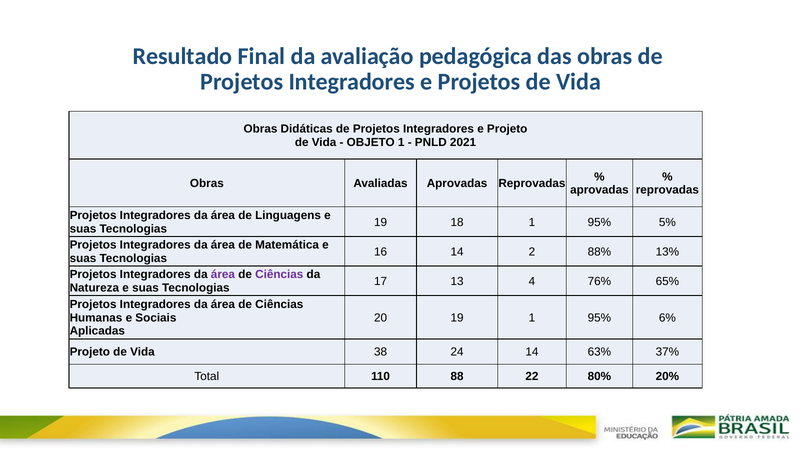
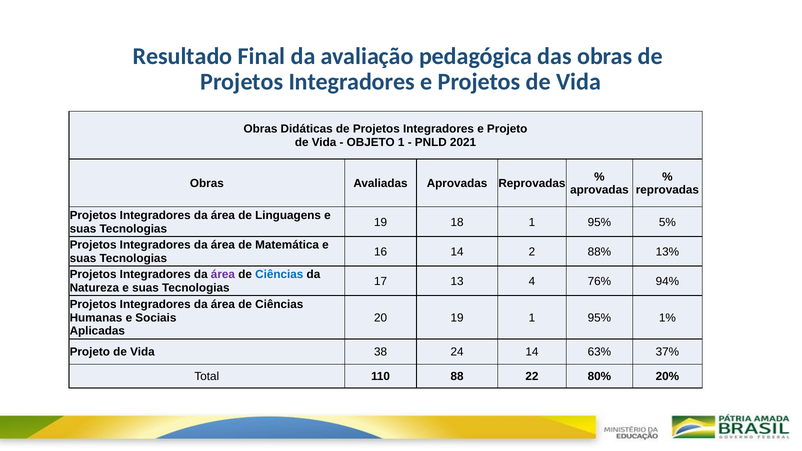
Ciências at (279, 275) colour: purple -> blue
65%: 65% -> 94%
6%: 6% -> 1%
